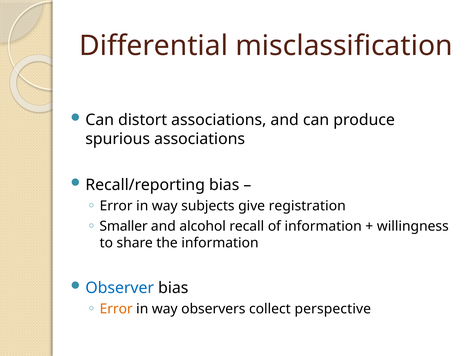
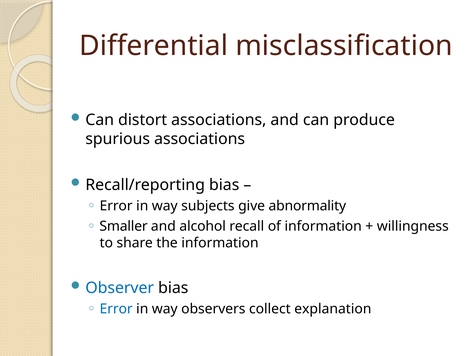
registration: registration -> abnormality
Error at (116, 309) colour: orange -> blue
perspective: perspective -> explanation
